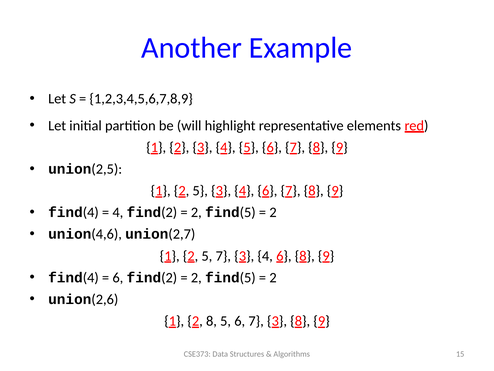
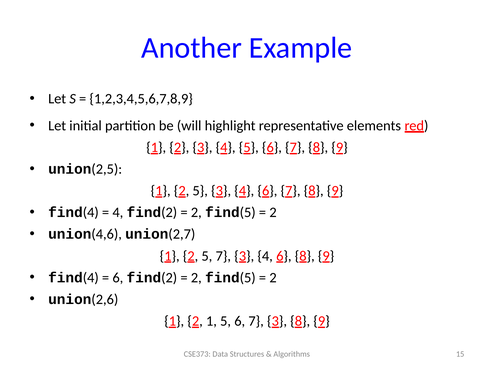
2 8: 8 -> 1
